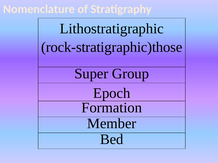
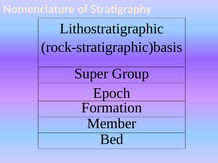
rock-stratigraphic)those: rock-stratigraphic)those -> rock-stratigraphic)basis
